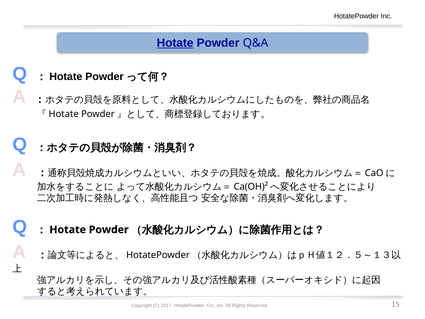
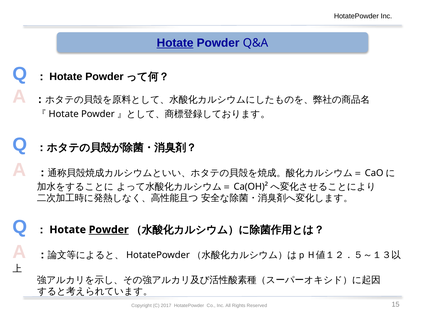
Powder at (109, 229) underline: none -> present
